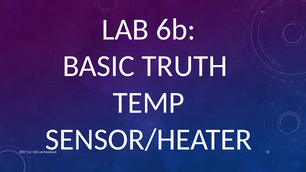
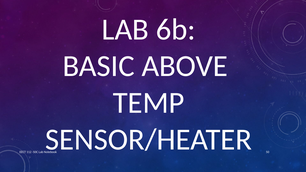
TRUTH: TRUTH -> ABOVE
